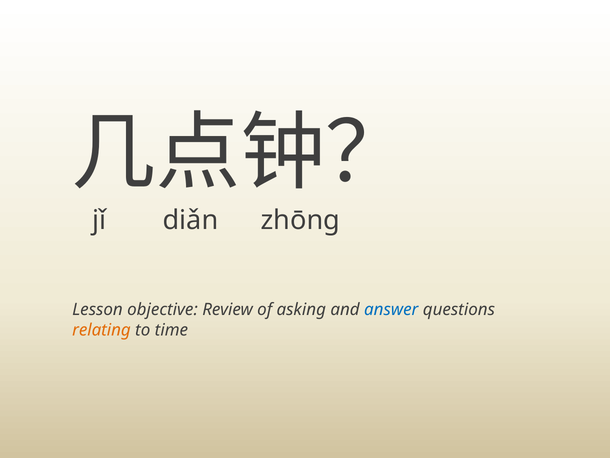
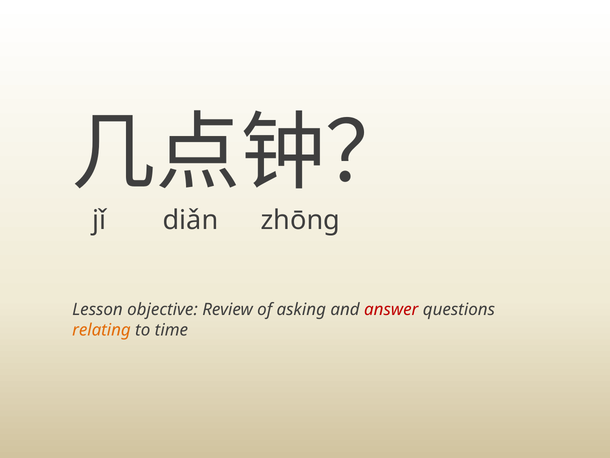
answer colour: blue -> red
